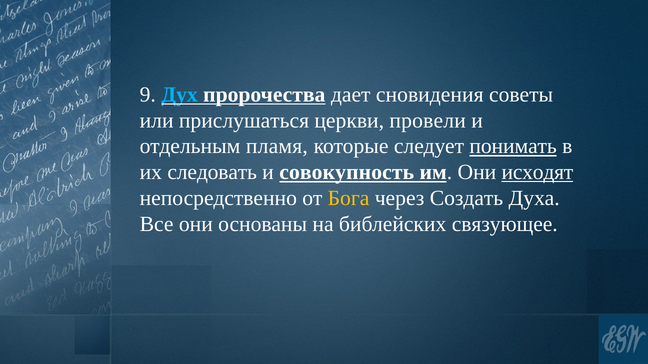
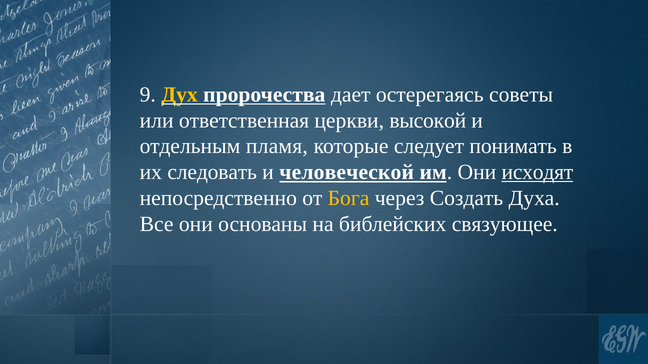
Дух colour: light blue -> yellow
сновидения: сновидения -> остерегаясь
прислушаться: прислушаться -> ответственная
провели: провели -> высокой
понимать underline: present -> none
совокупность: совокупность -> человеческой
